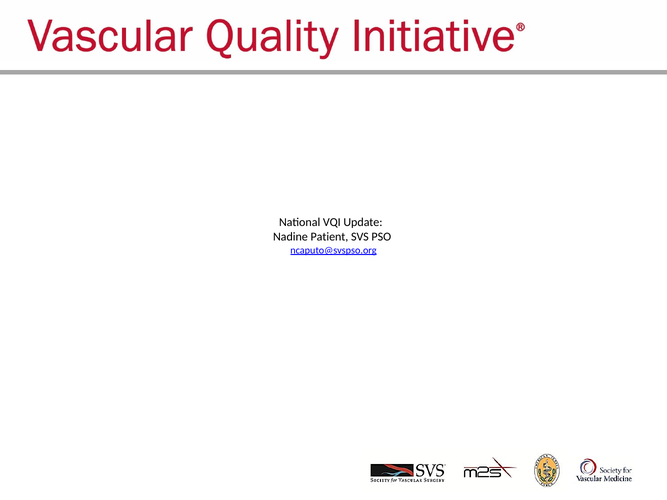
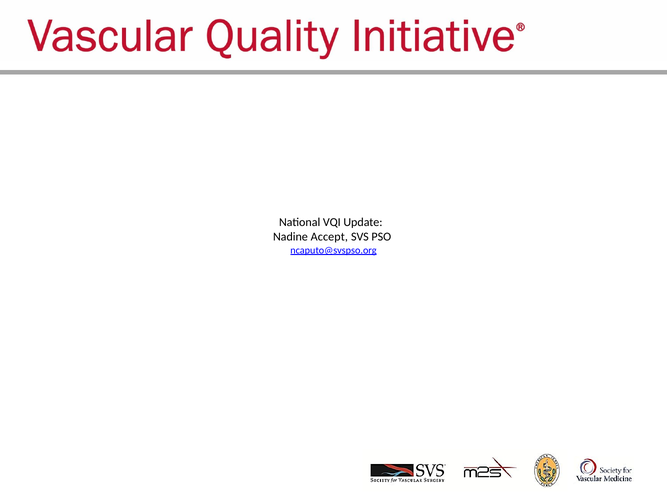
Patient: Patient -> Accept
